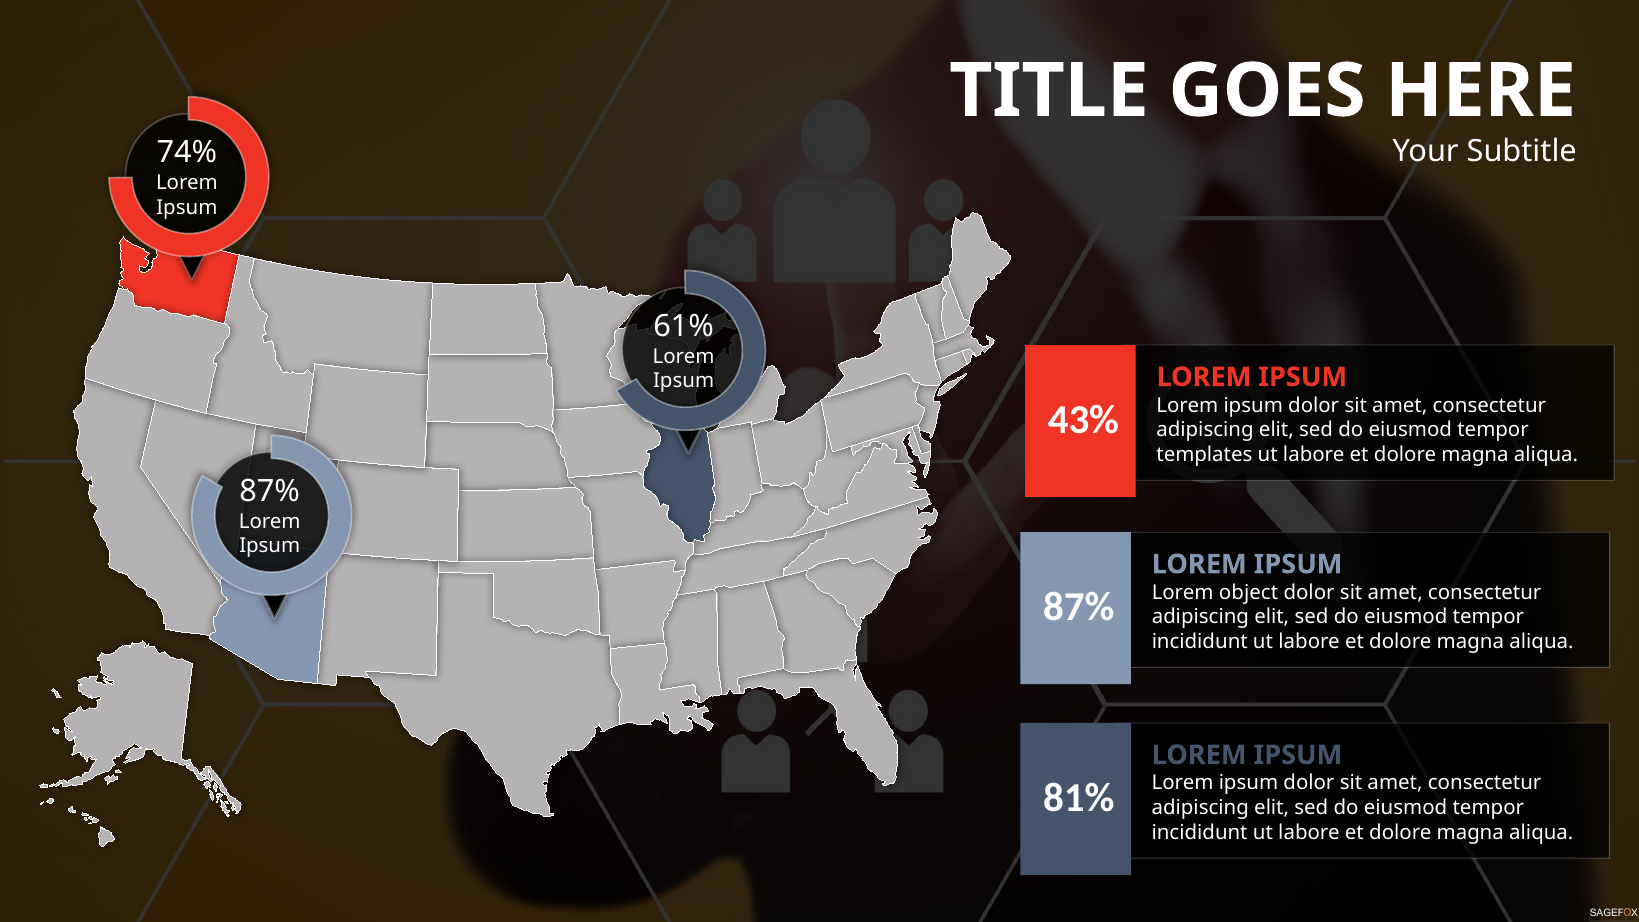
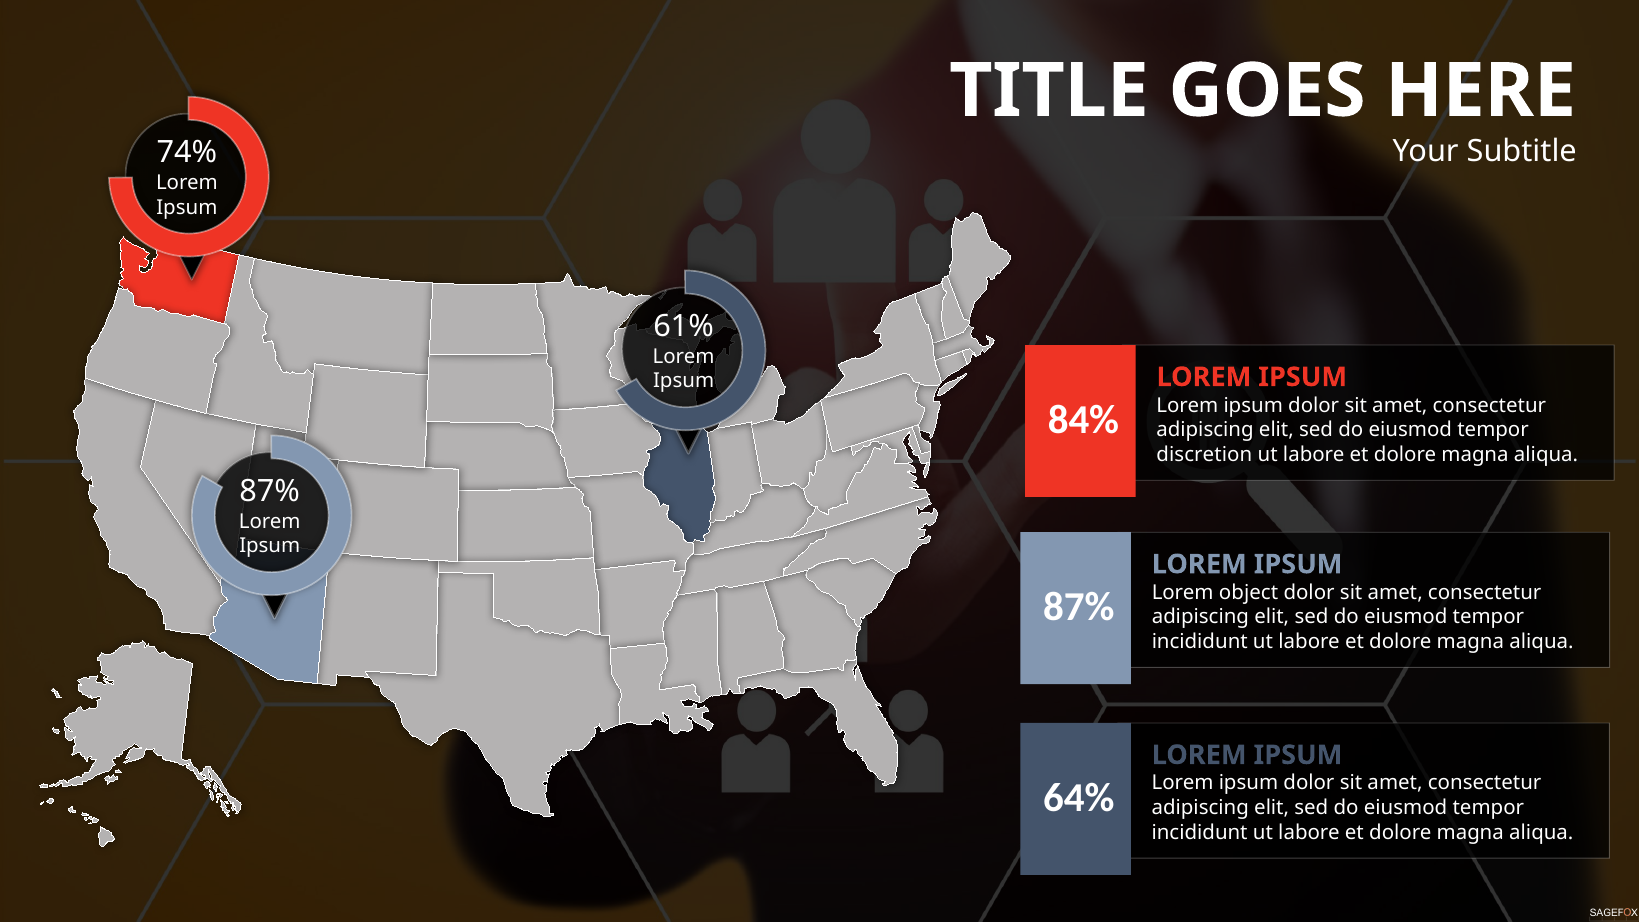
43%: 43% -> 84%
templates: templates -> discretion
81%: 81% -> 64%
